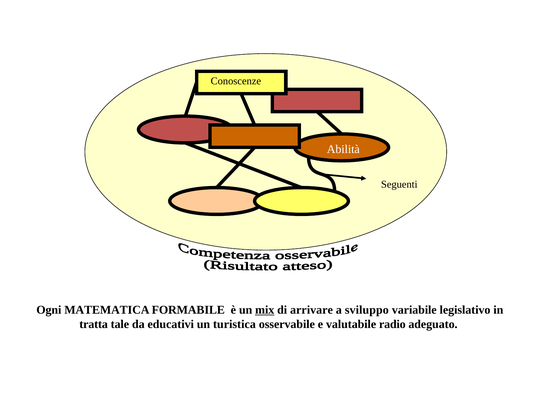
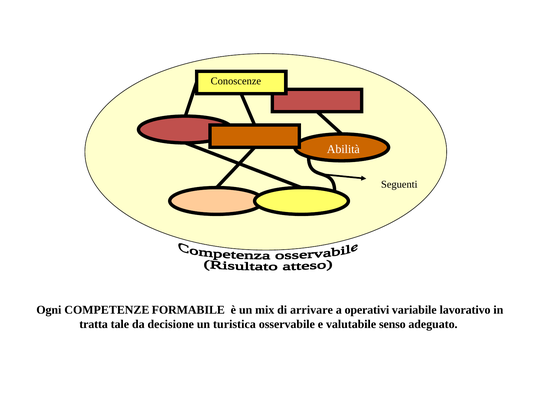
MATEMATICA: MATEMATICA -> COMPETENZE
mix underline: present -> none
sviluppo: sviluppo -> operativi
legislativo: legislativo -> lavorativo
educativi: educativi -> decisione
radio: radio -> senso
